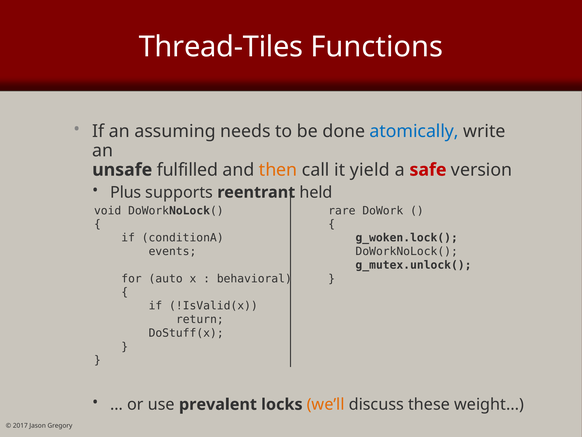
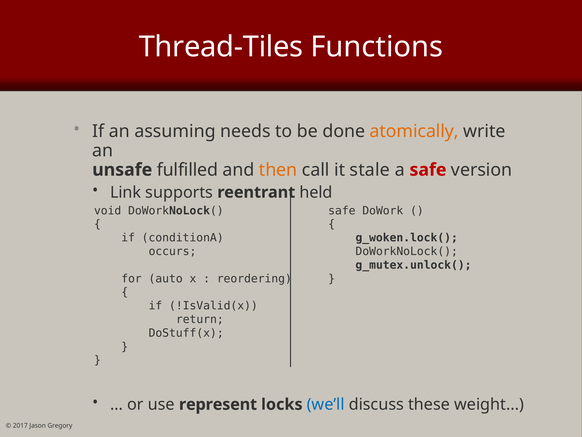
atomically colour: blue -> orange
yield: yield -> stale
Plus: Plus -> Link
rare at (342, 210): rare -> safe
events: events -> occurs
behavioral: behavioral -> reordering
prevalent: prevalent -> represent
we’ll colour: orange -> blue
